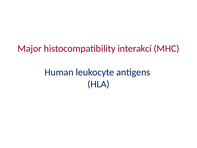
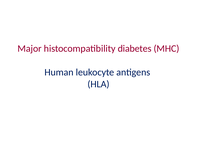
interakcí: interakcí -> diabetes
